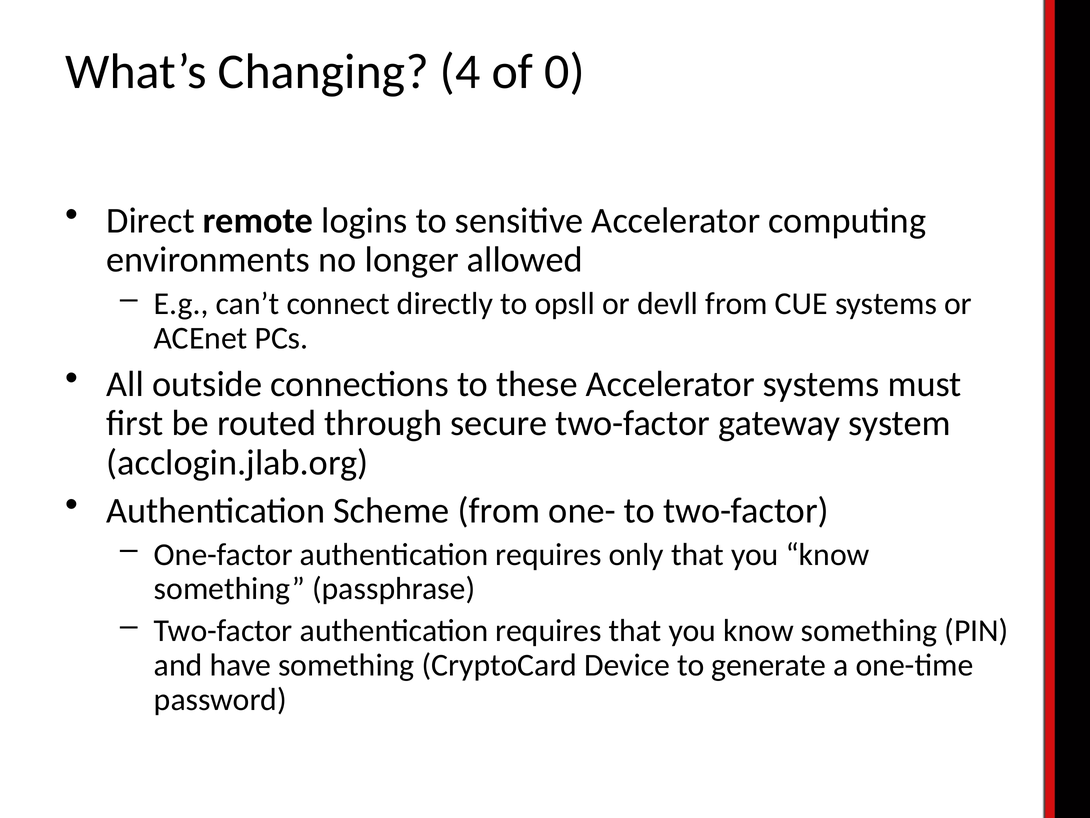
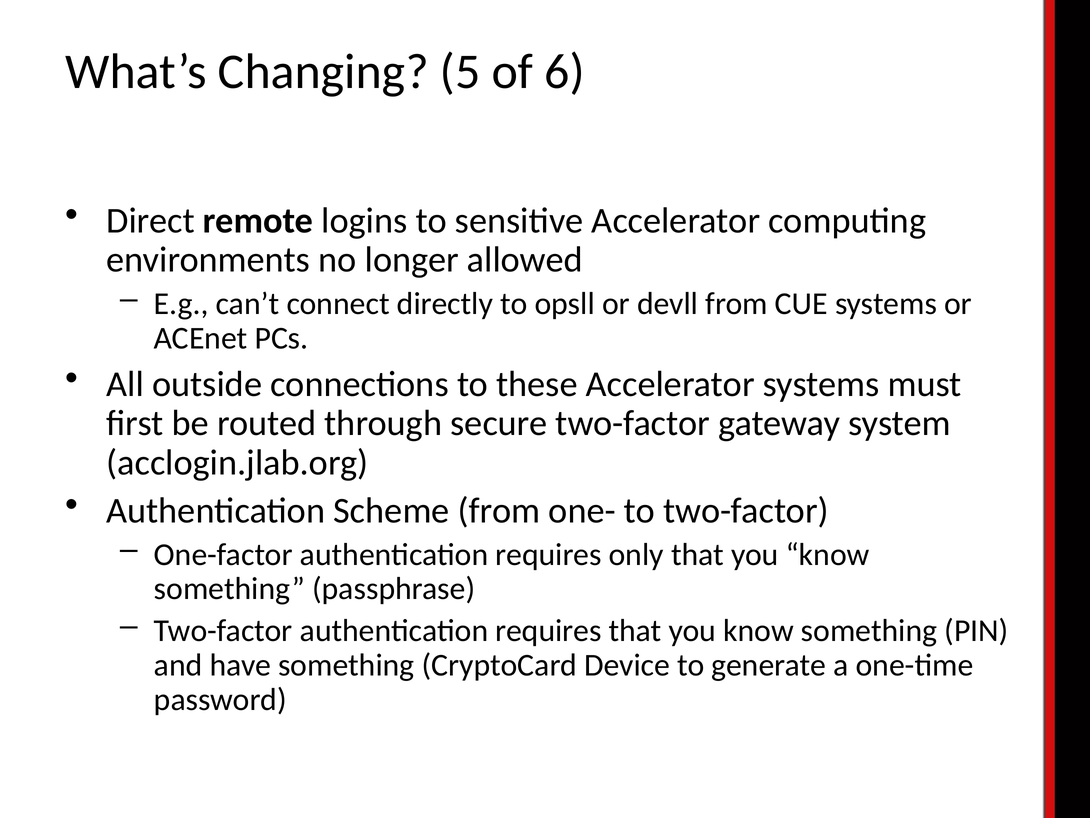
4: 4 -> 5
0: 0 -> 6
